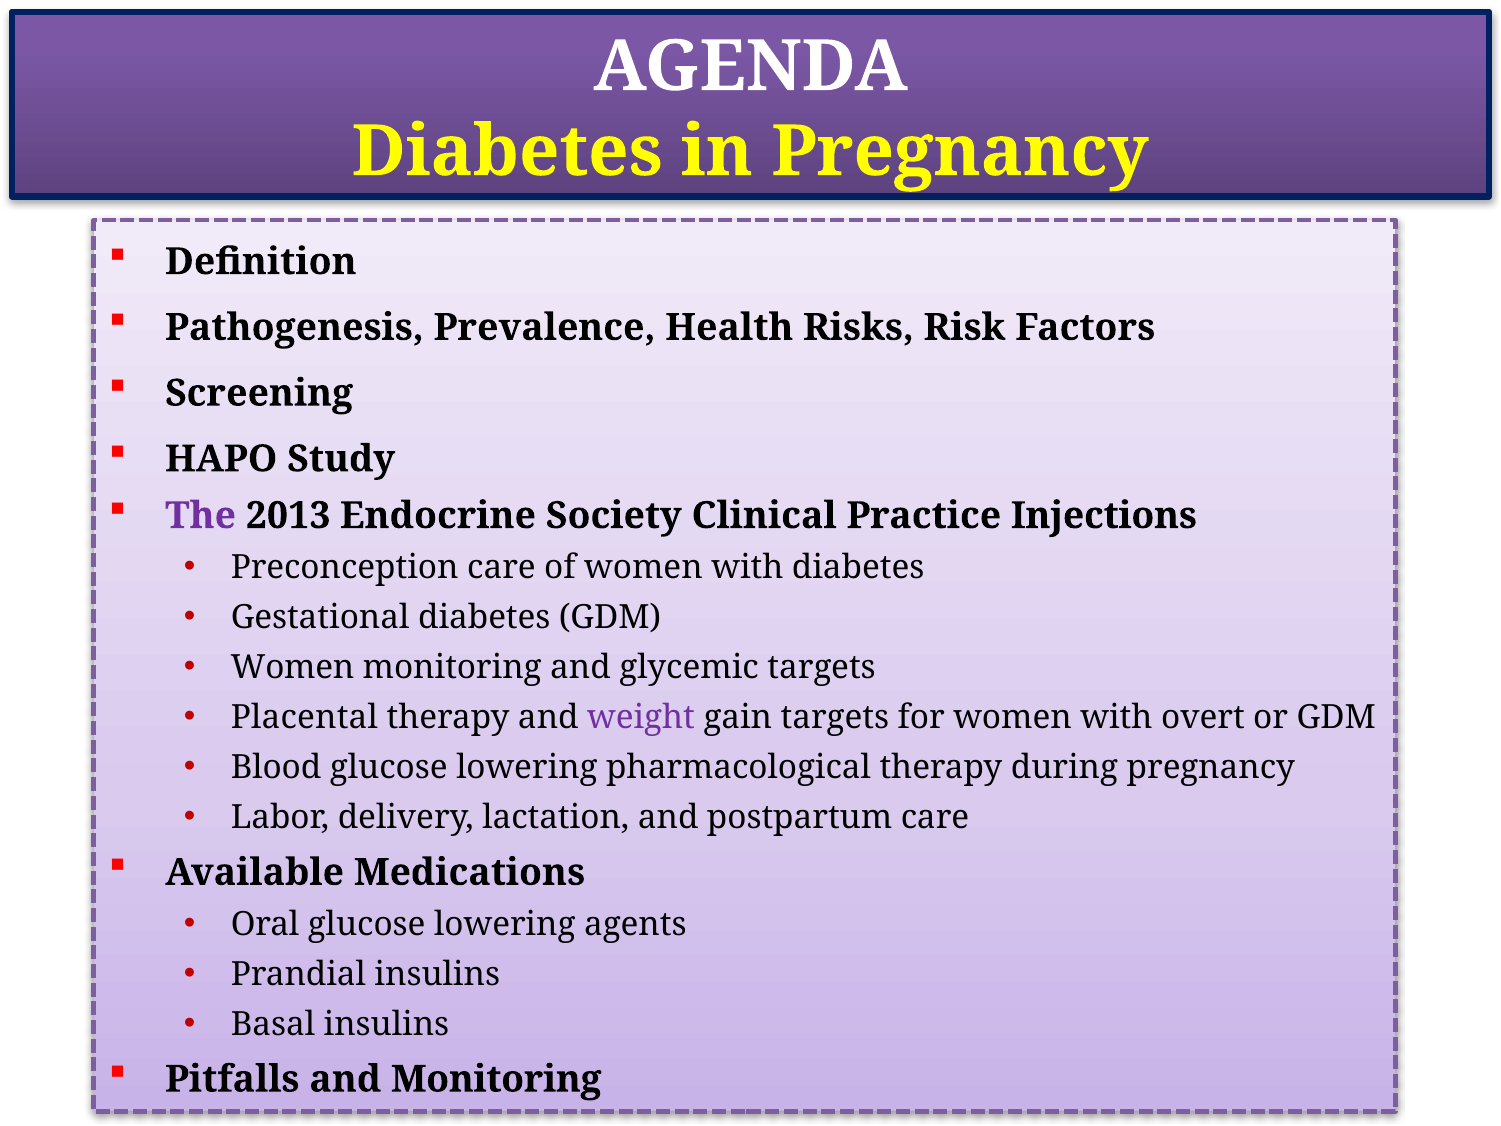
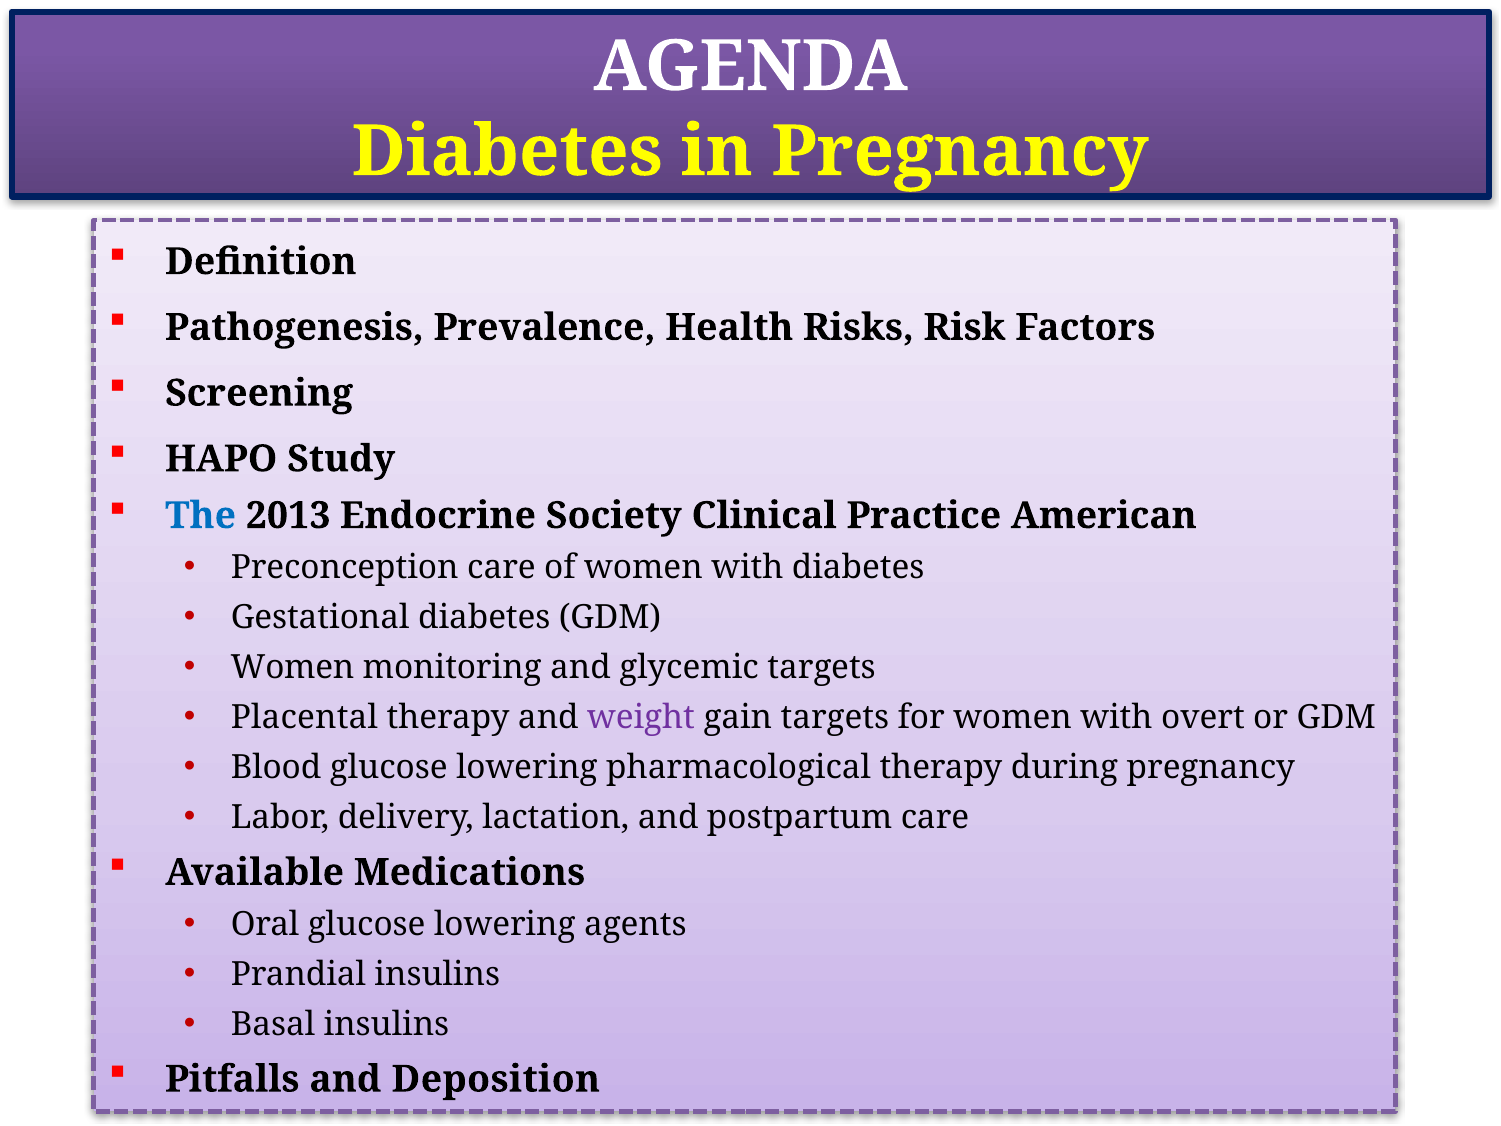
The colour: purple -> blue
Injections: Injections -> American
and Monitoring: Monitoring -> Deposition
